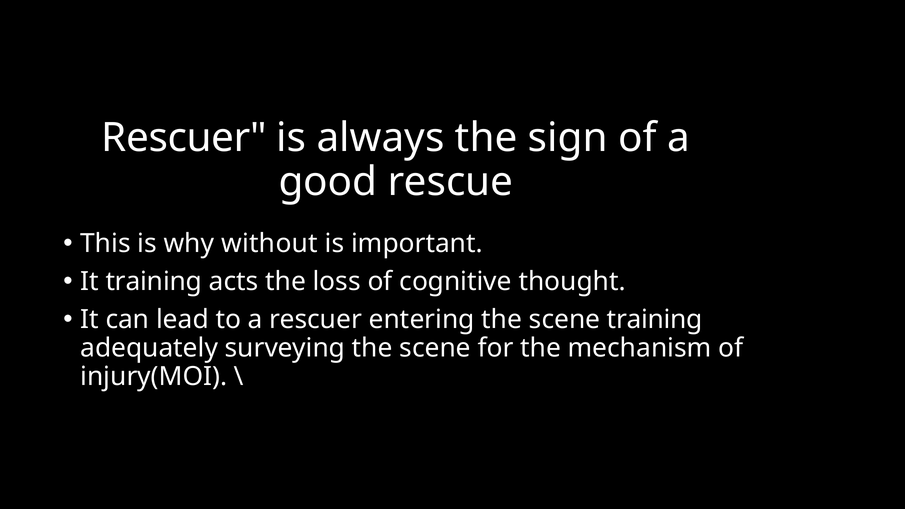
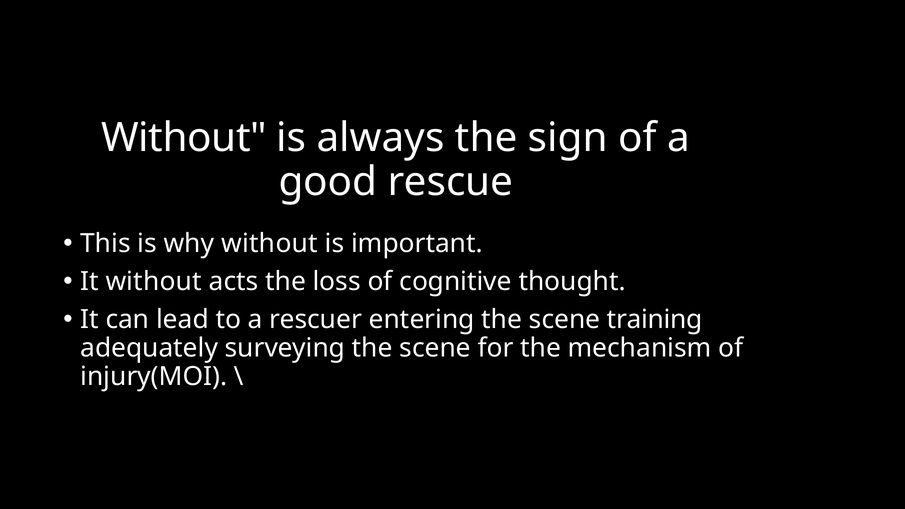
Rescuer at (184, 138): Rescuer -> Without
It training: training -> without
